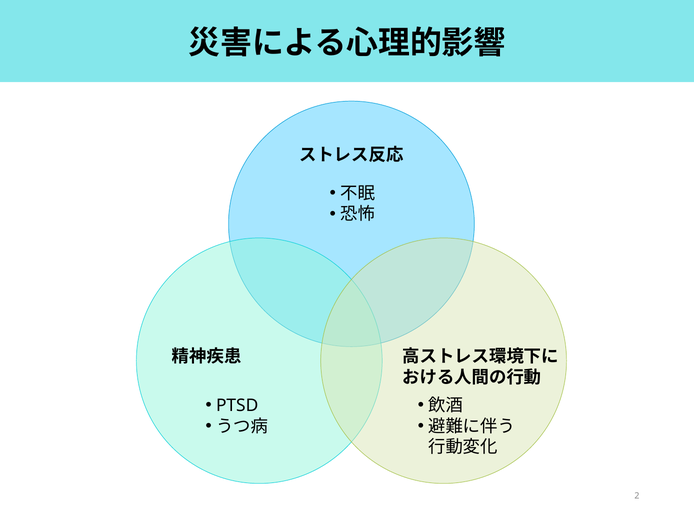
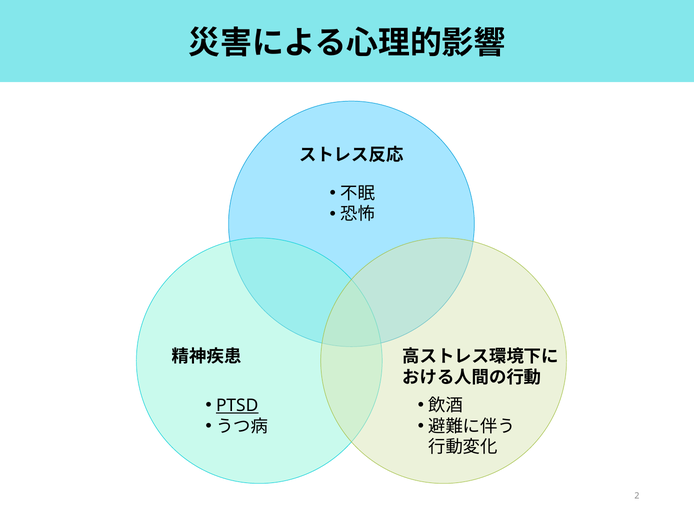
PTSD underline: none -> present
